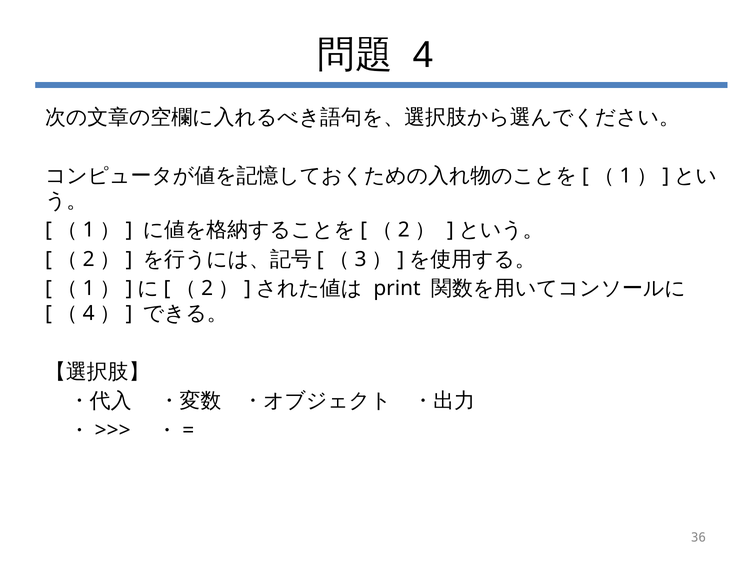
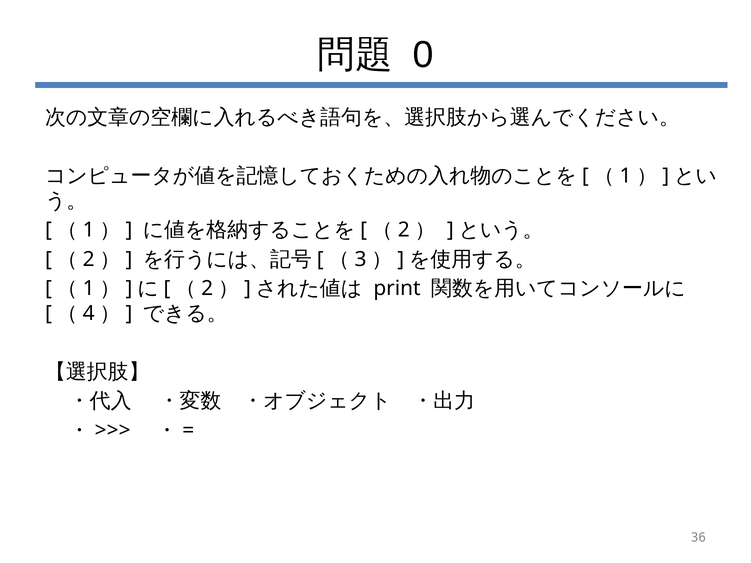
4: 4 -> 0
